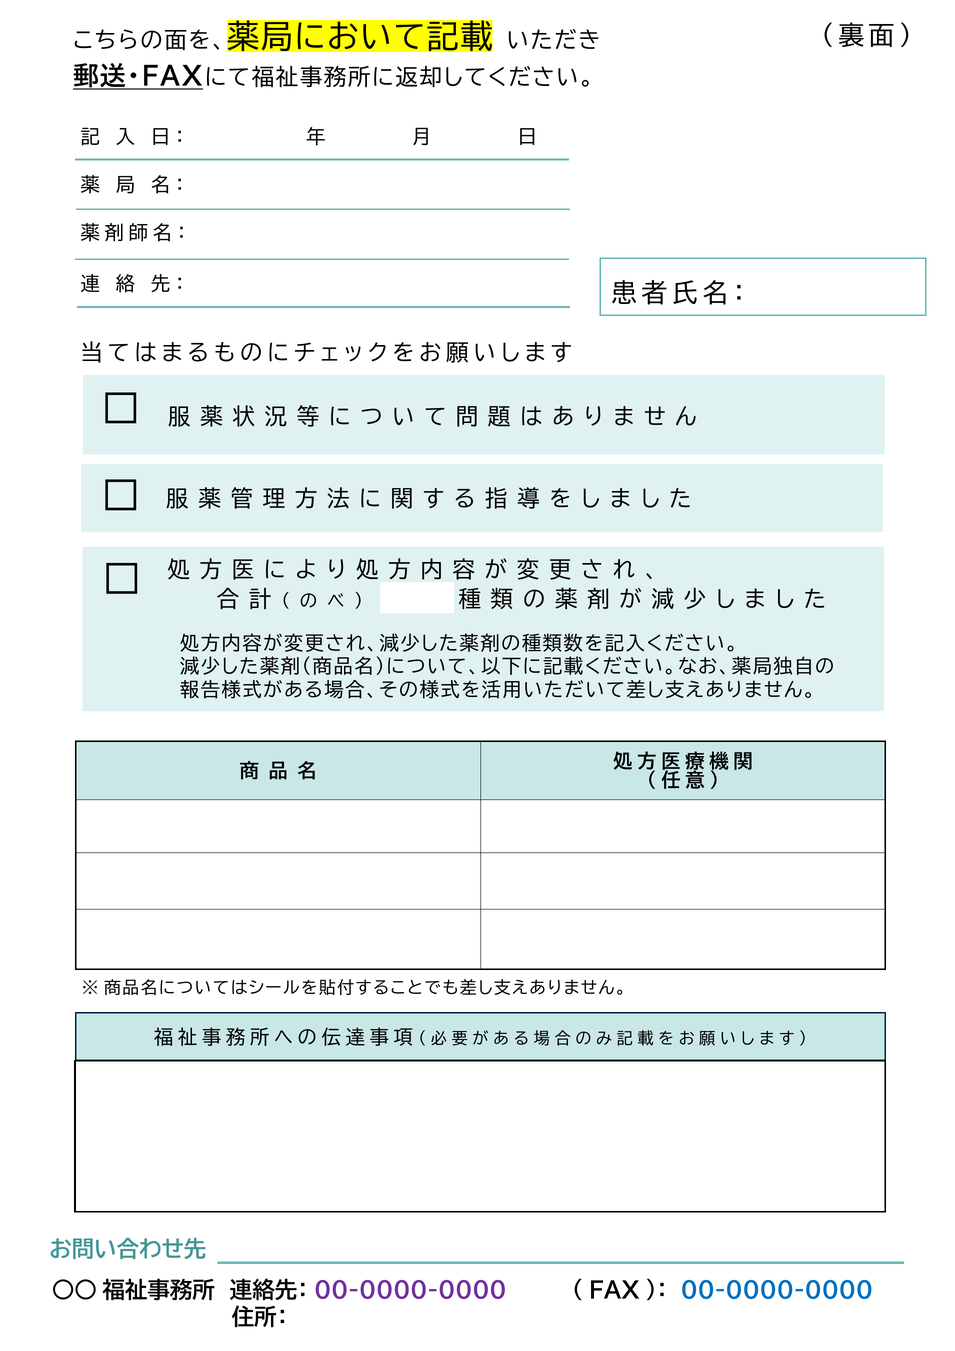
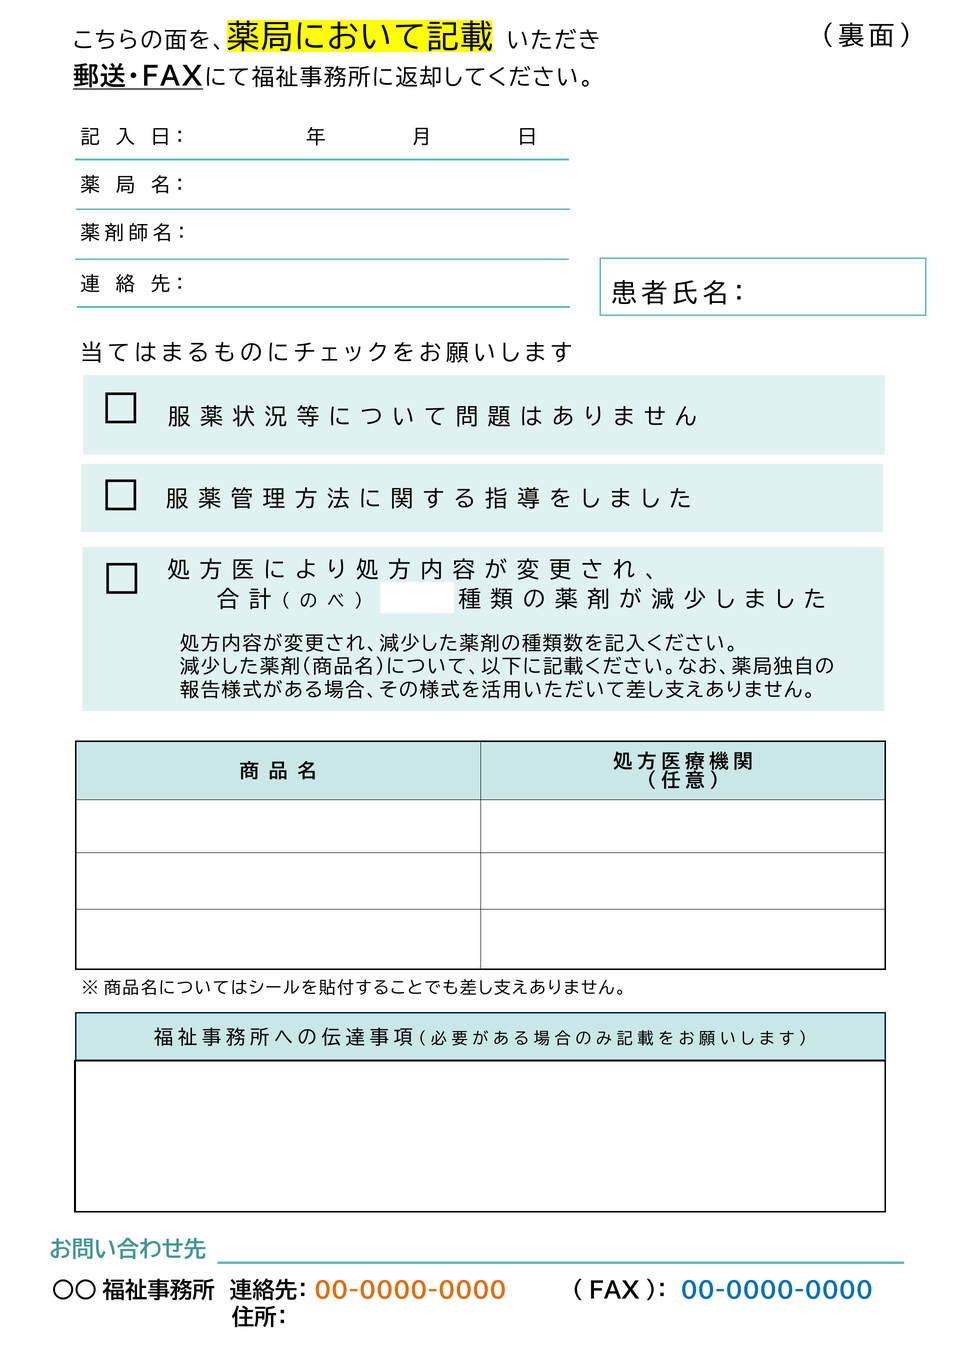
00-0000-0000 at (410, 1291) colour: purple -> orange
